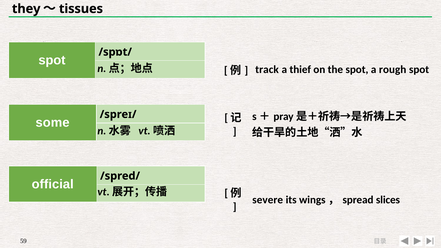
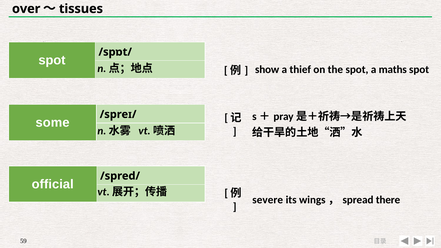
they: they -> over
track: track -> show
rough: rough -> maths
slices: slices -> there
